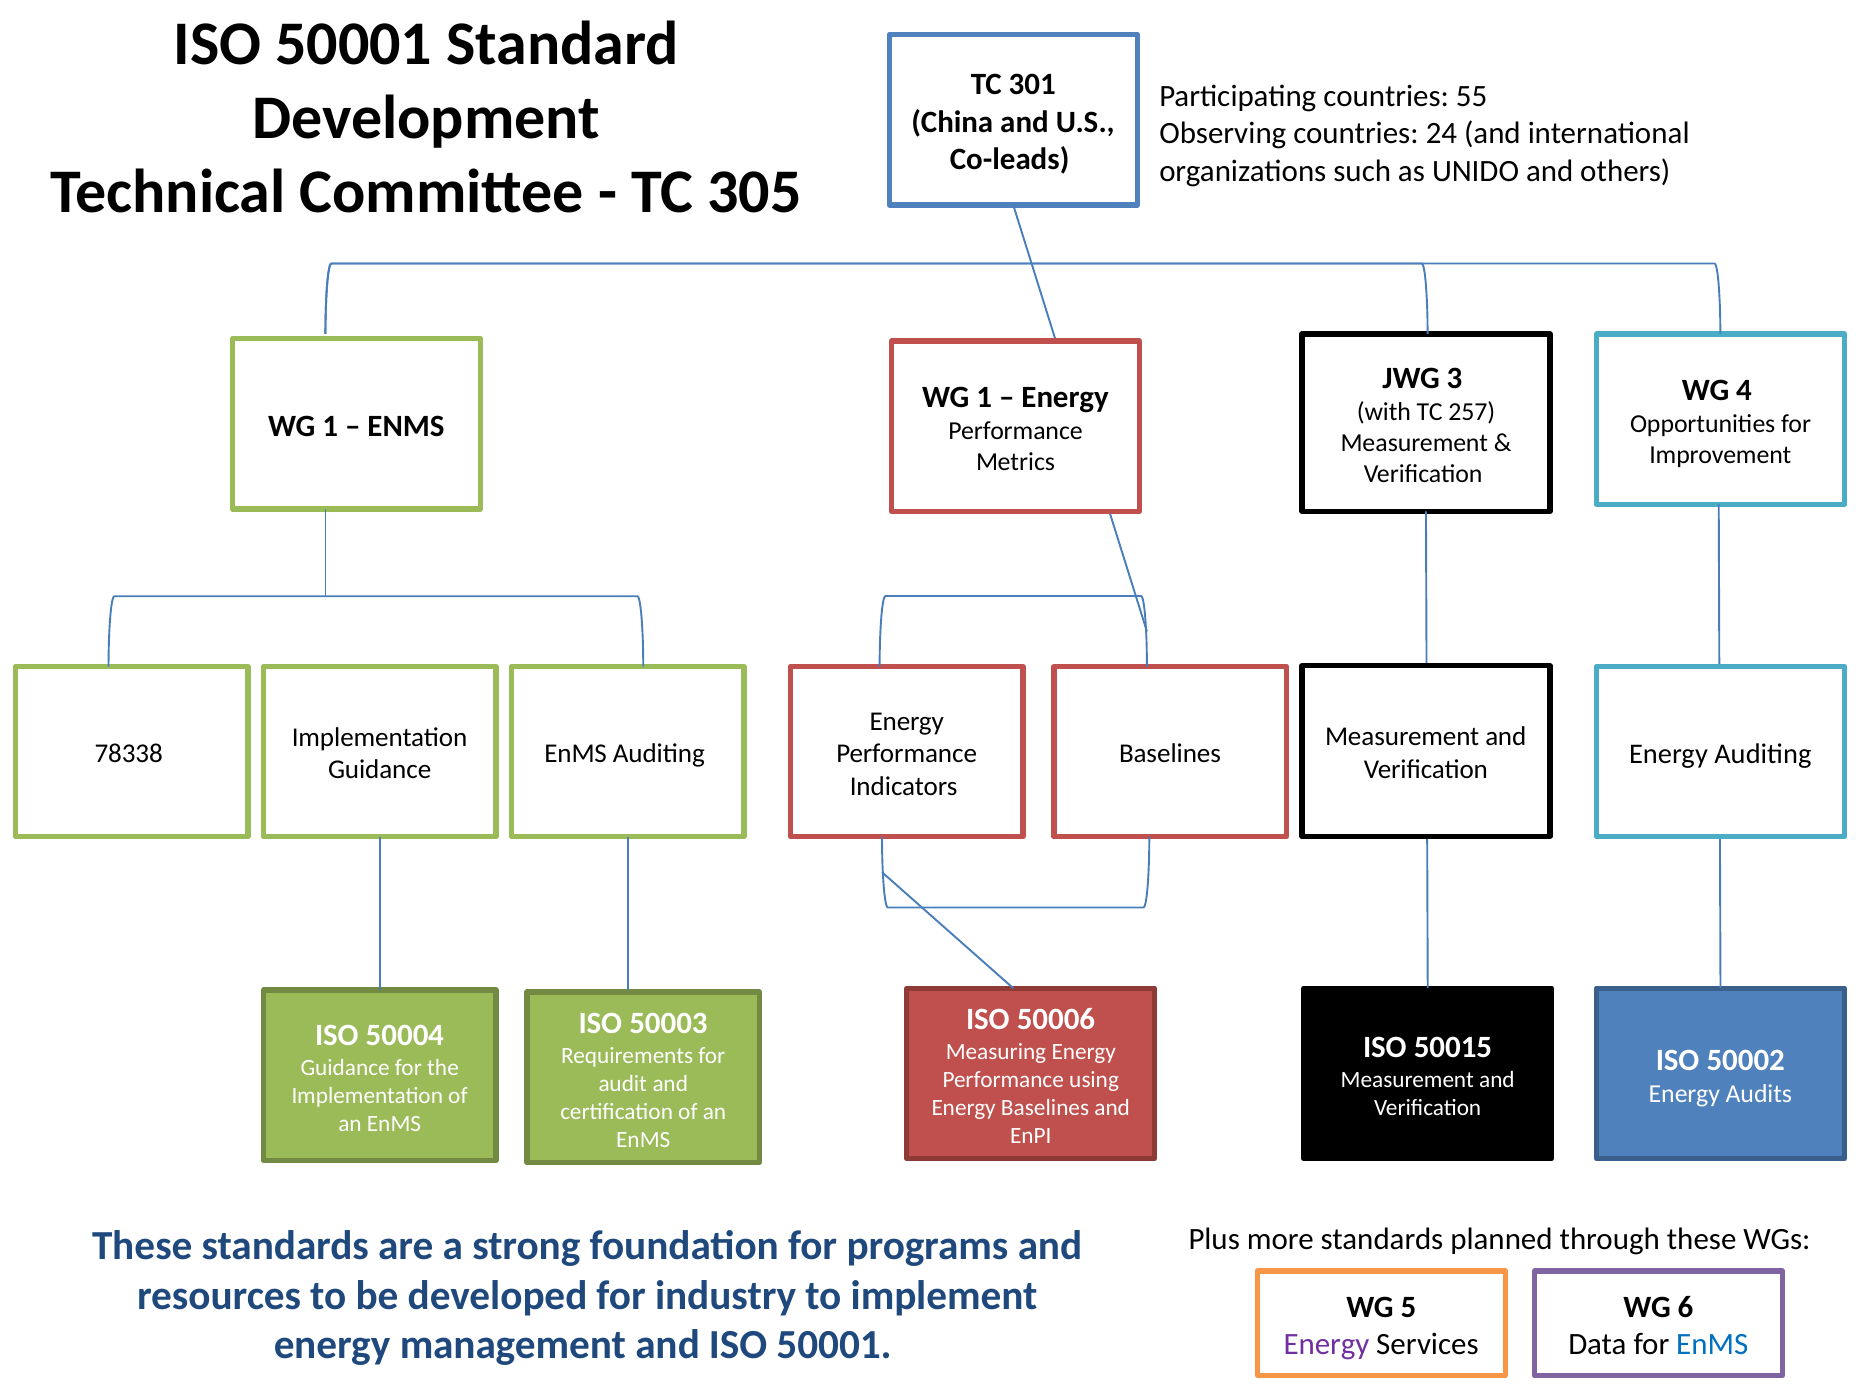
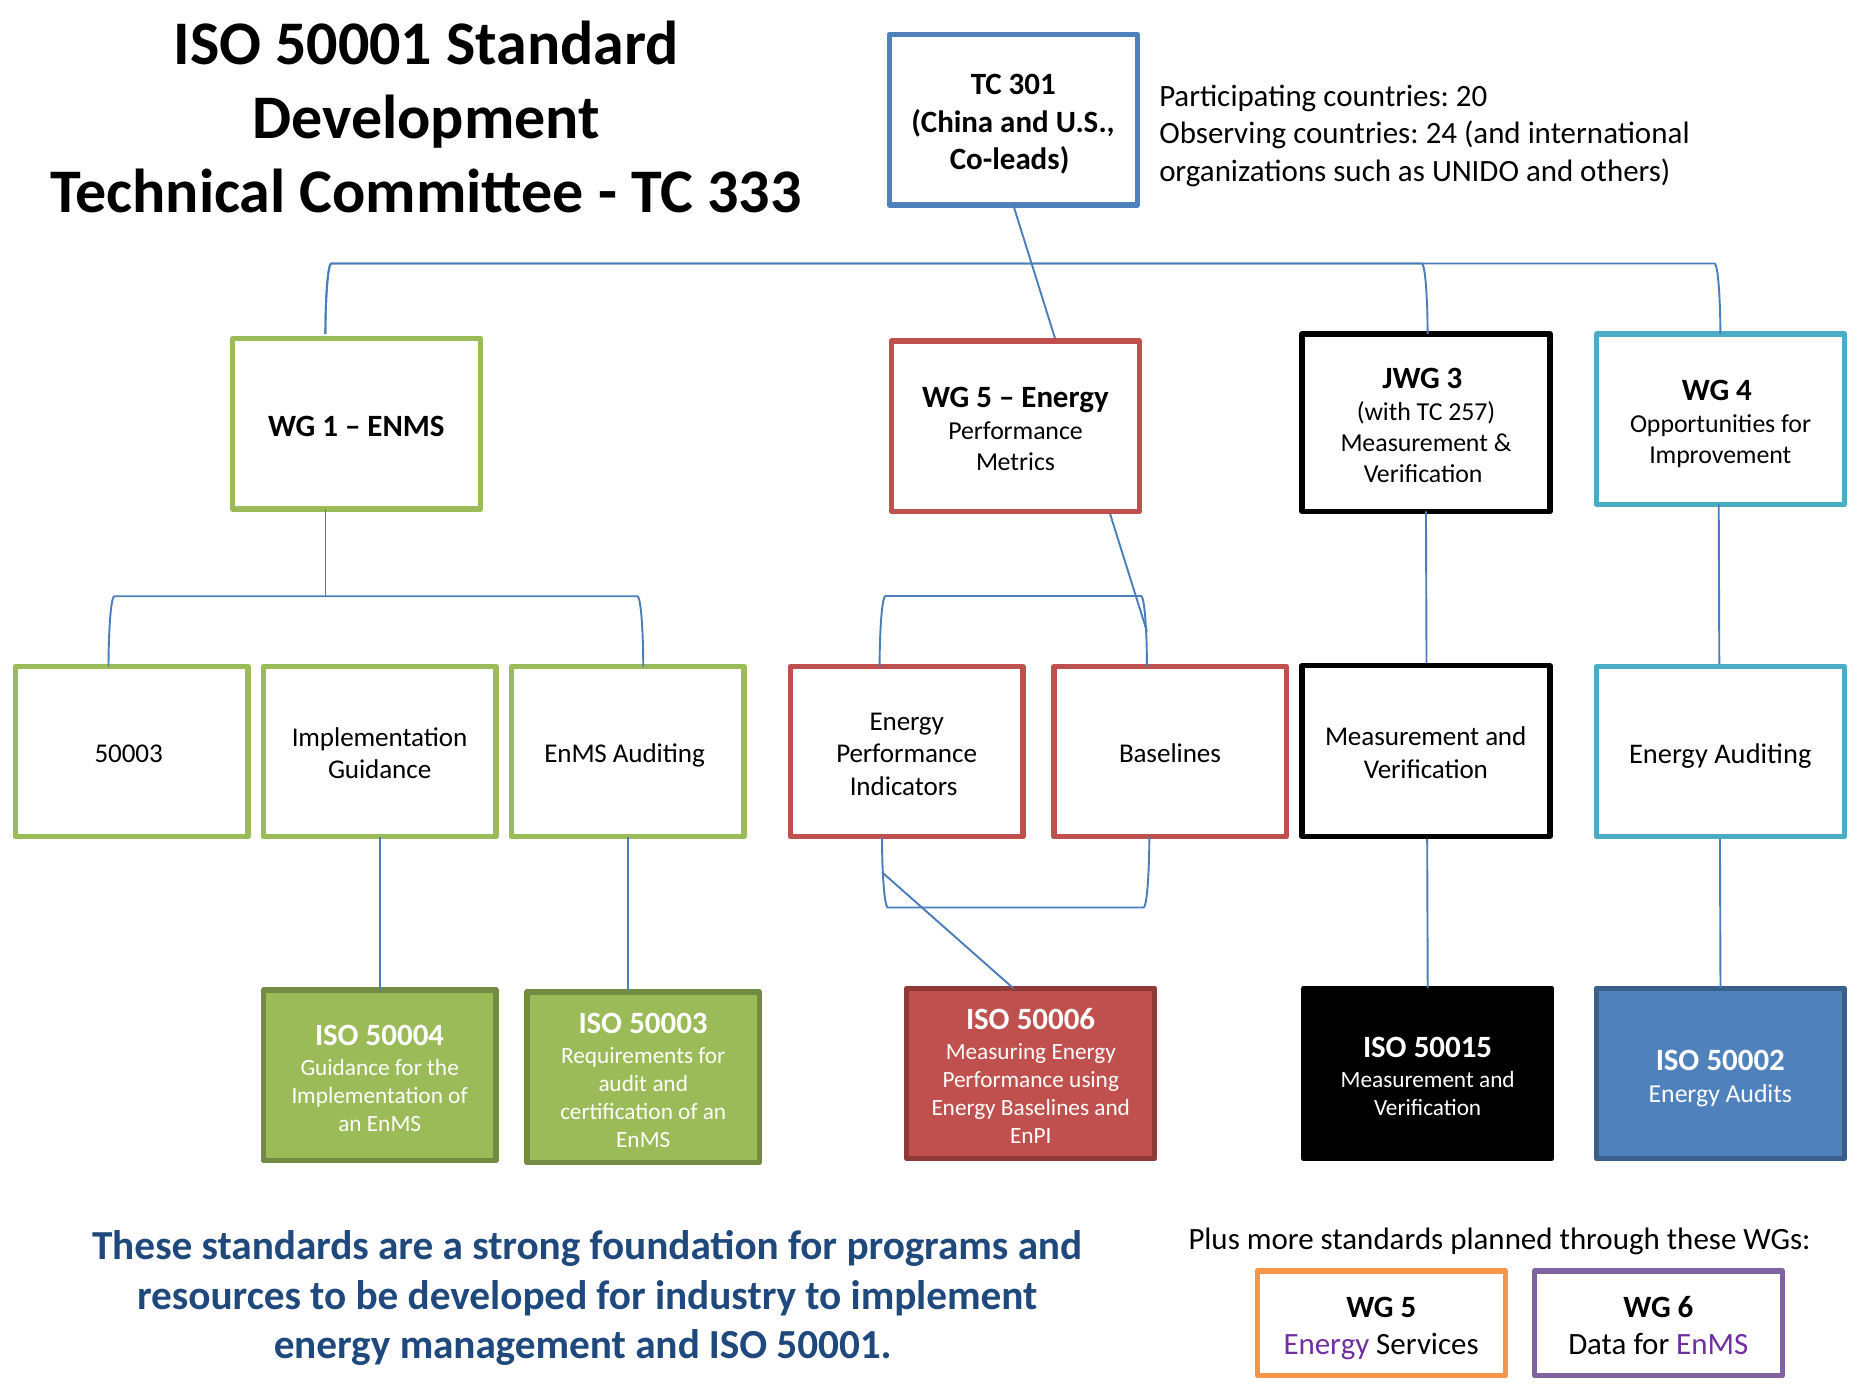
55: 55 -> 20
305: 305 -> 333
1 at (984, 397): 1 -> 5
78338 at (129, 754): 78338 -> 50003
EnMS at (1712, 1344) colour: blue -> purple
